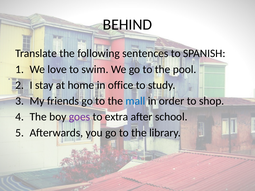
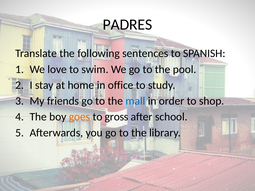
BEHIND: BEHIND -> PADRES
goes colour: purple -> orange
extra: extra -> gross
